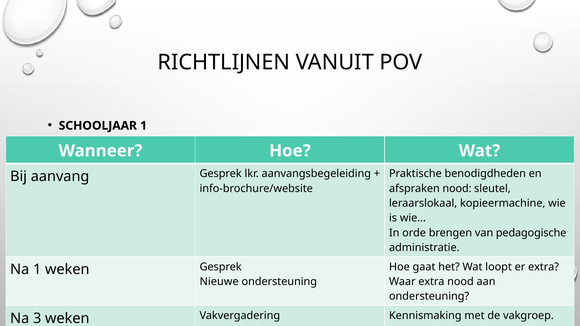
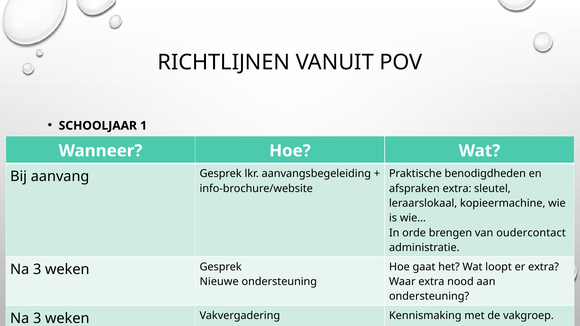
afspraken nood: nood -> extra
pedagogische: pedagogische -> oudercontact
1 at (37, 270): 1 -> 3
